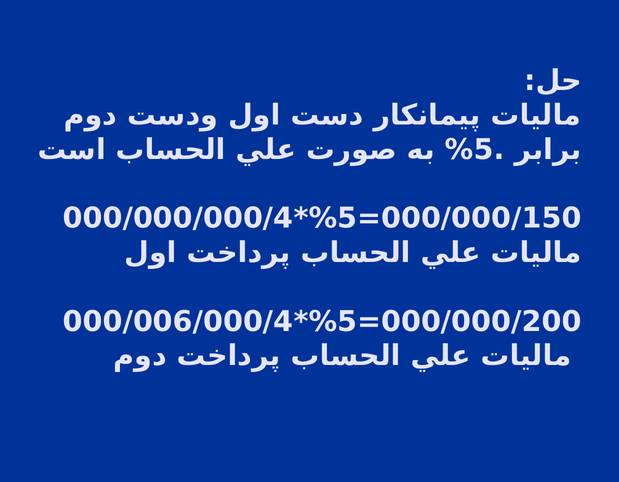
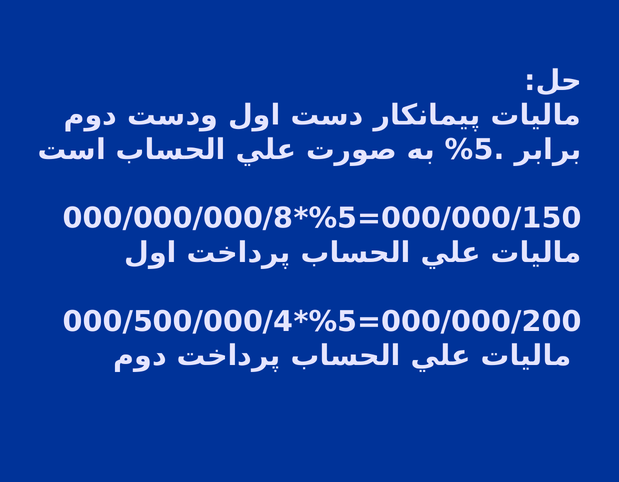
000/000/000/4: 000/000/000/4 -> 000/000/000/8
000/006/000/4: 000/006/000/4 -> 000/500/000/4
